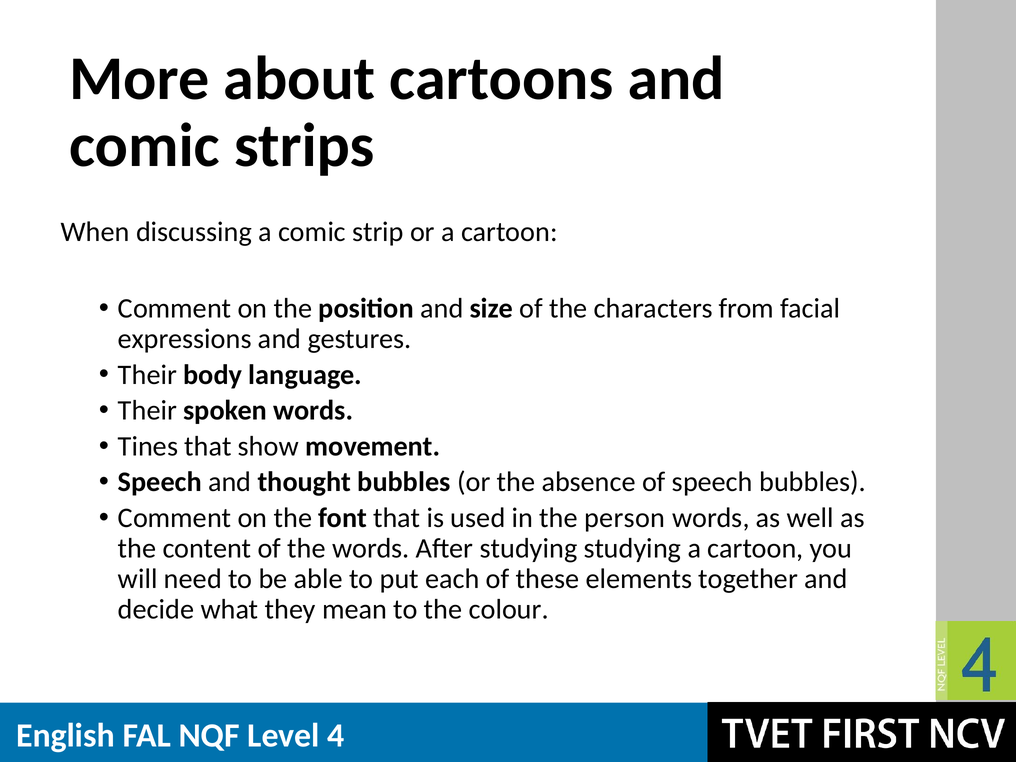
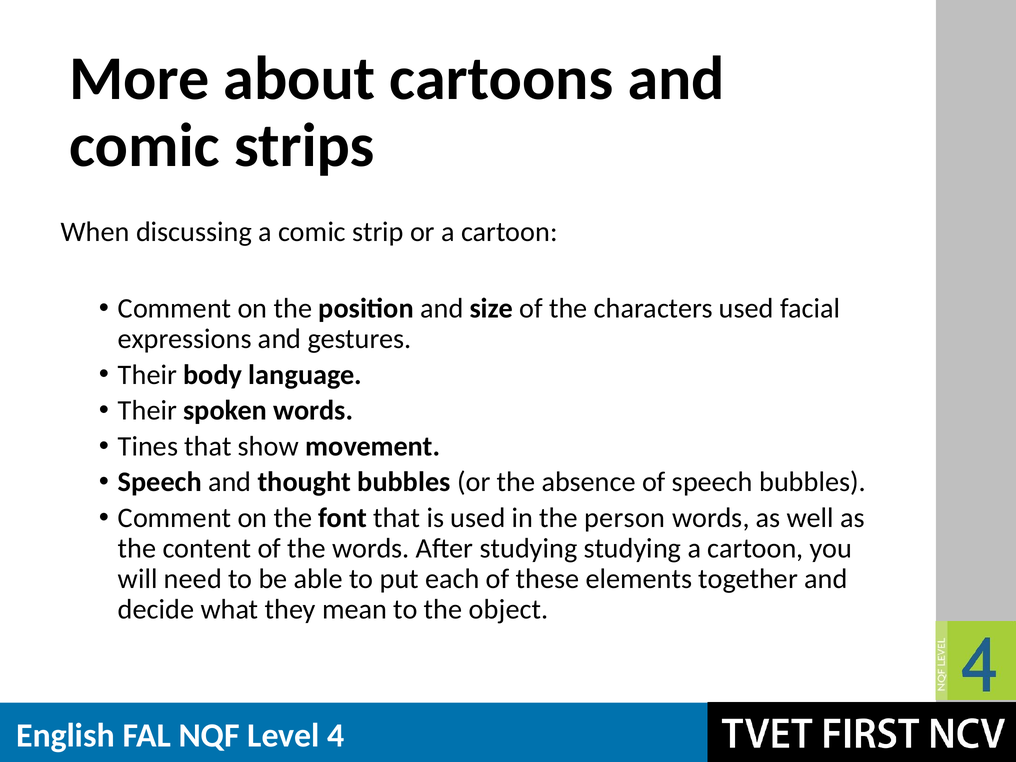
characters from: from -> used
colour: colour -> object
